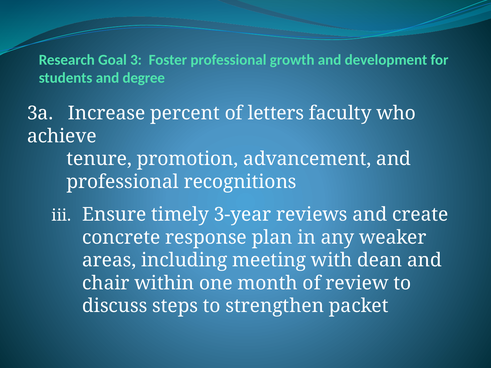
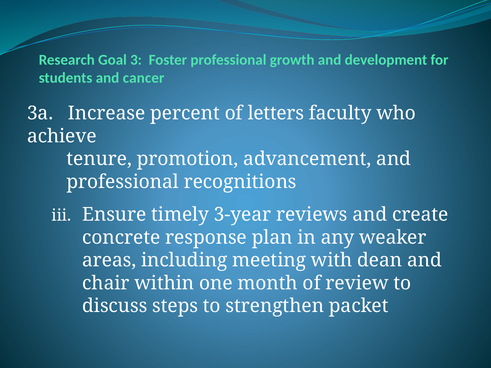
degree: degree -> cancer
